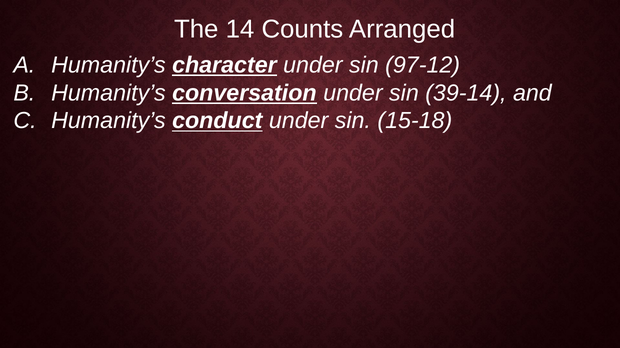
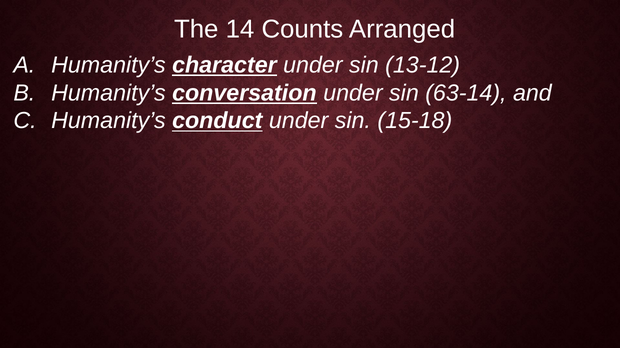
97-12: 97-12 -> 13-12
39-14: 39-14 -> 63-14
